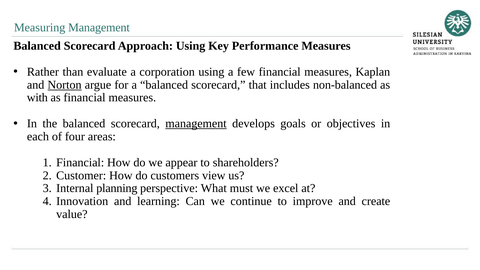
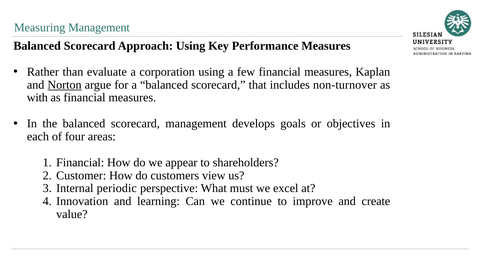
non-balanced: non-balanced -> non-turnover
management at (196, 124) underline: present -> none
planning: planning -> periodic
